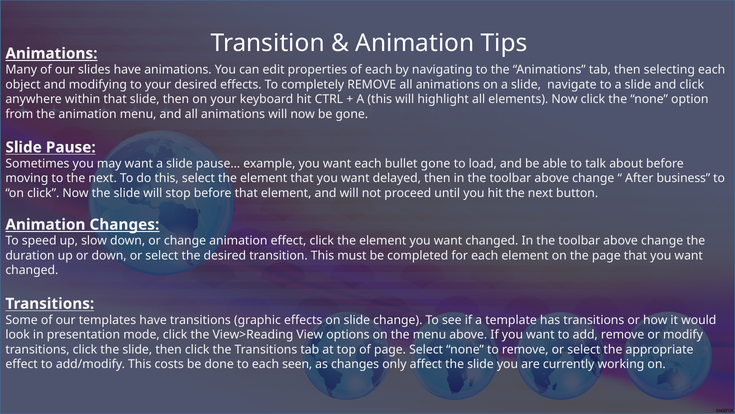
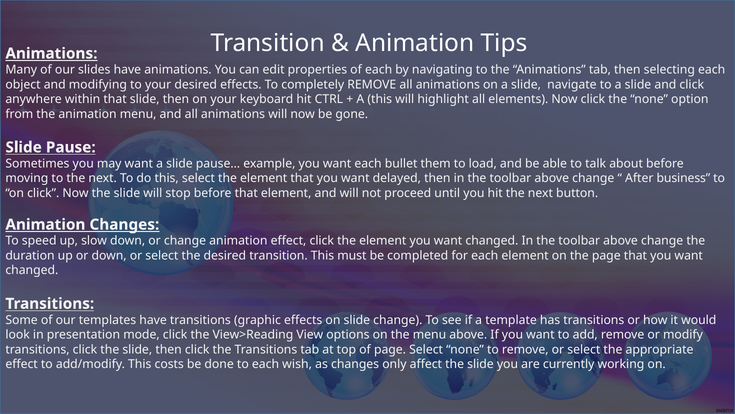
bullet gone: gone -> them
seen: seen -> wish
